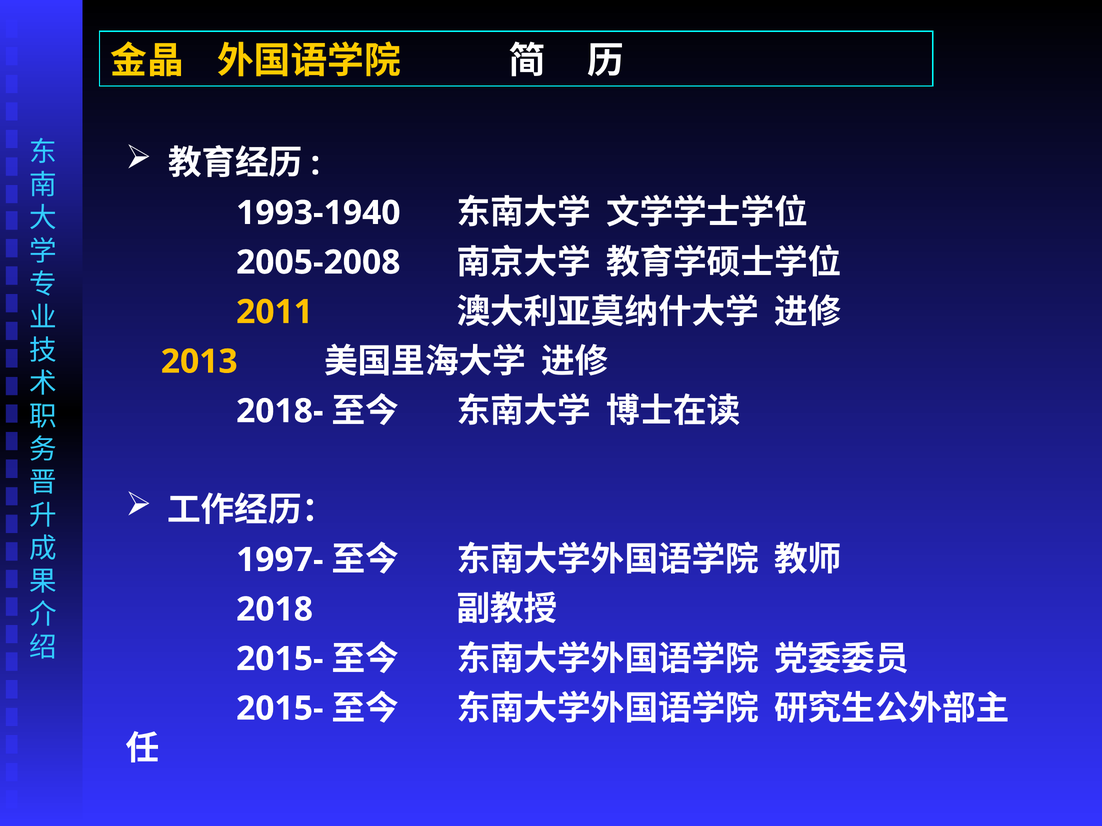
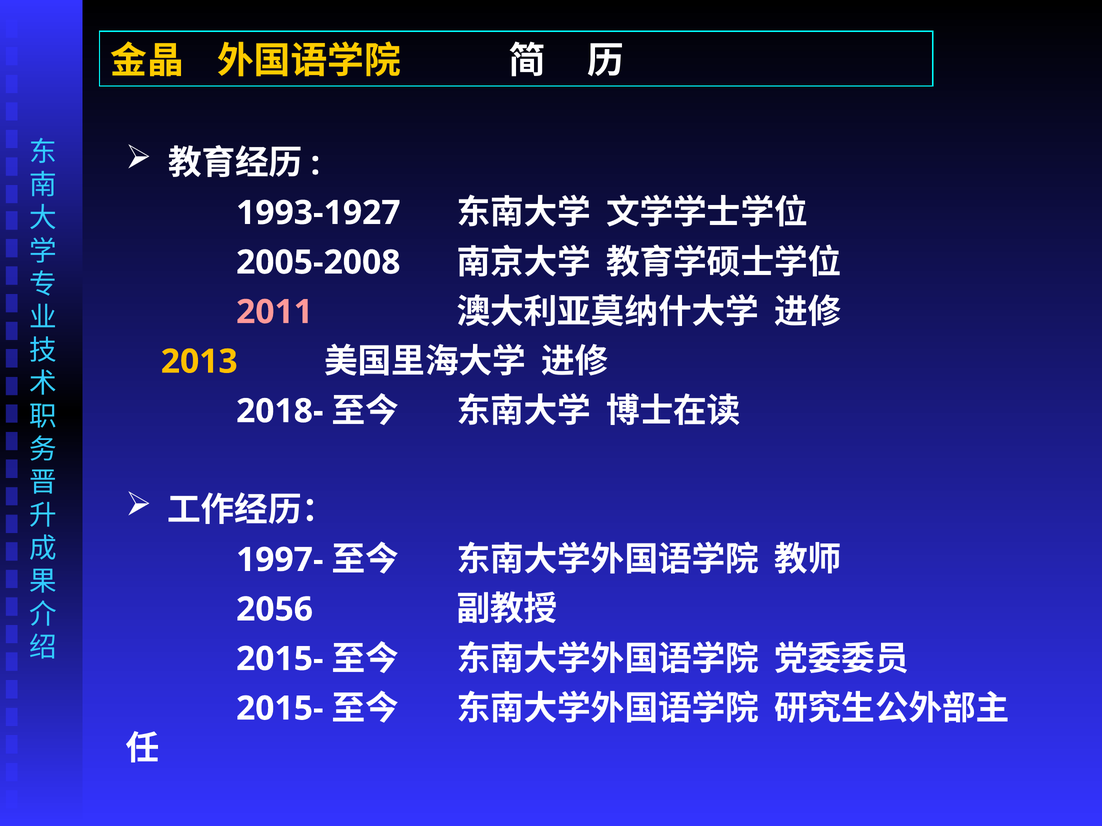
1993-1940: 1993-1940 -> 1993-1927
2011 colour: yellow -> pink
2018: 2018 -> 2056
